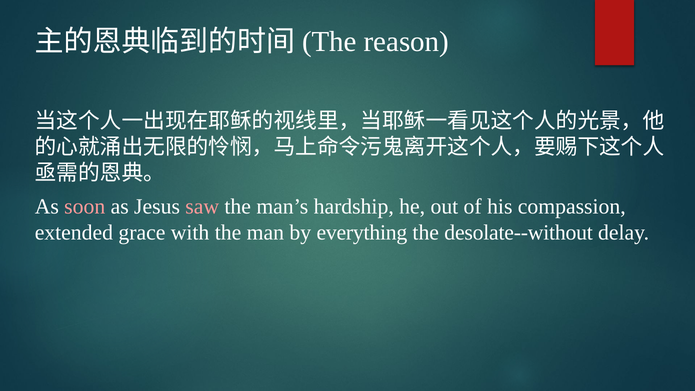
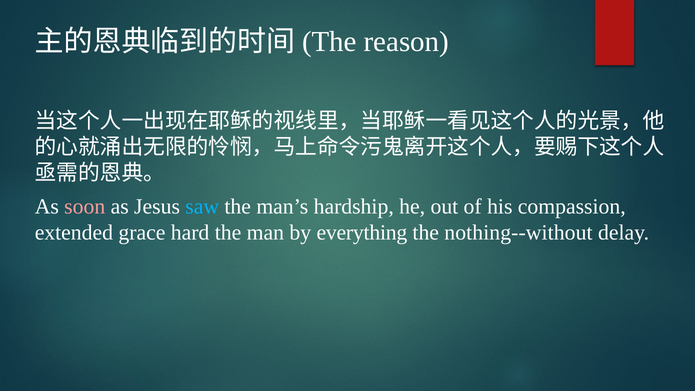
saw colour: pink -> light blue
with: with -> hard
desolate--without: desolate--without -> nothing--without
